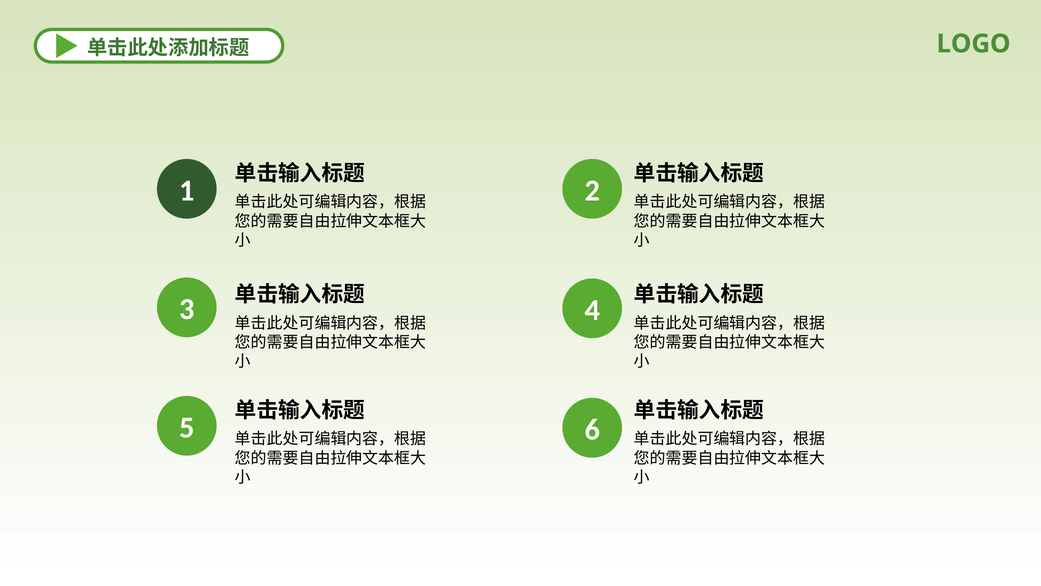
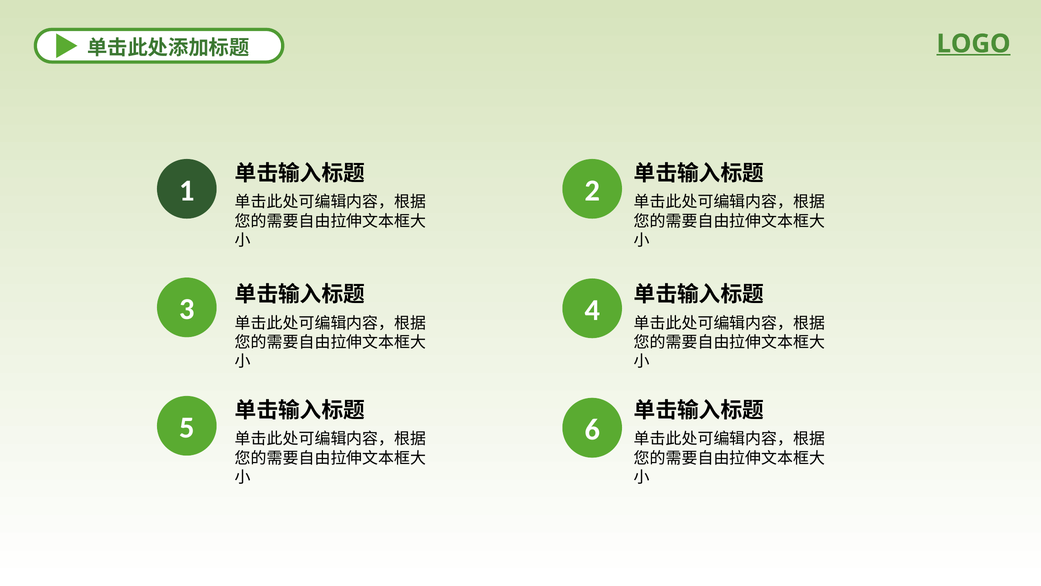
LOGO underline: none -> present
